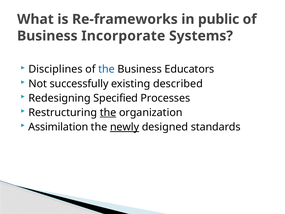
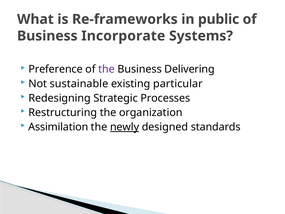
Disciplines: Disciplines -> Preference
the at (107, 69) colour: blue -> purple
Educators: Educators -> Delivering
successfully: successfully -> sustainable
described: described -> particular
Specified: Specified -> Strategic
the at (108, 112) underline: present -> none
